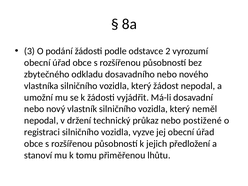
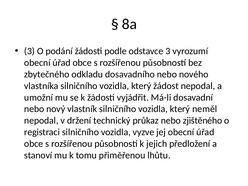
odstavce 2: 2 -> 3
postižené: postižené -> zjištěného
